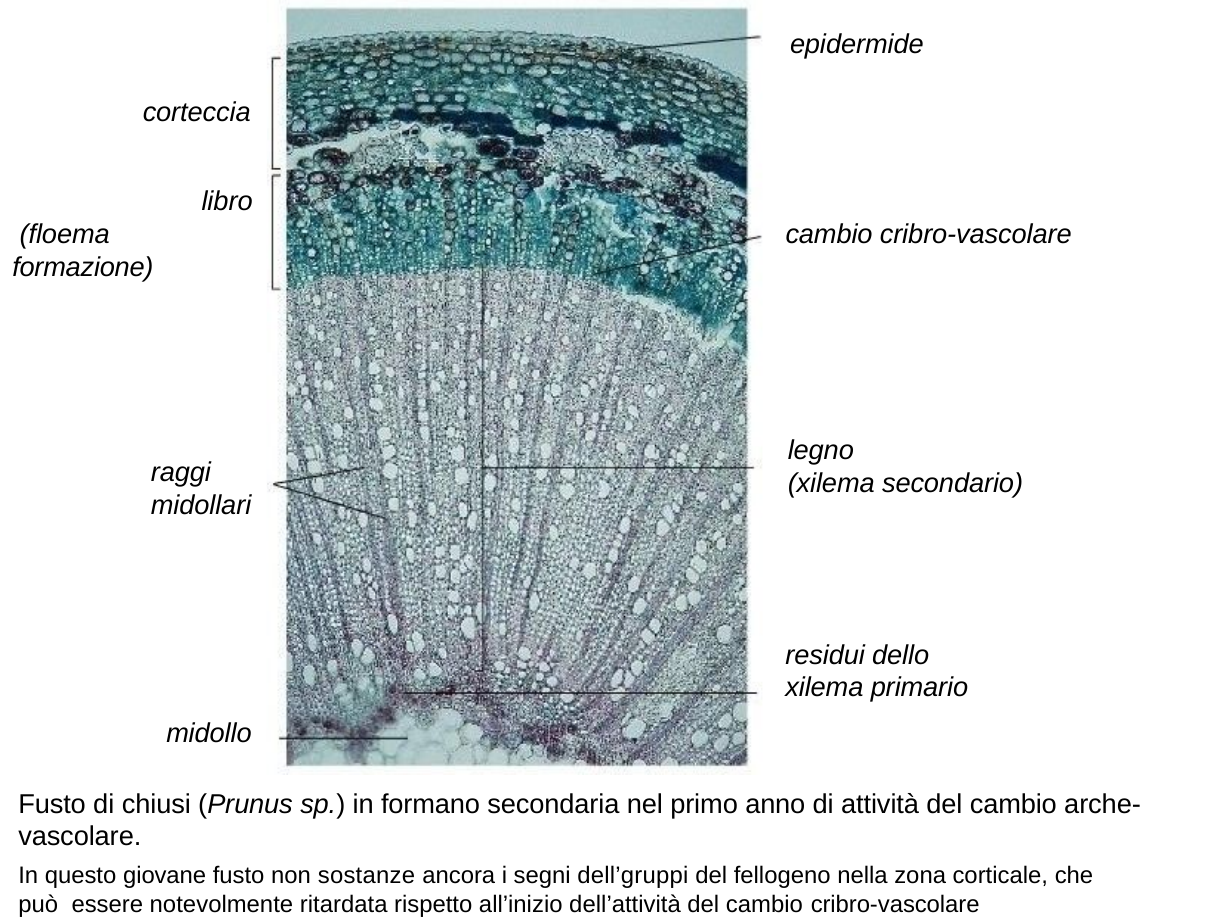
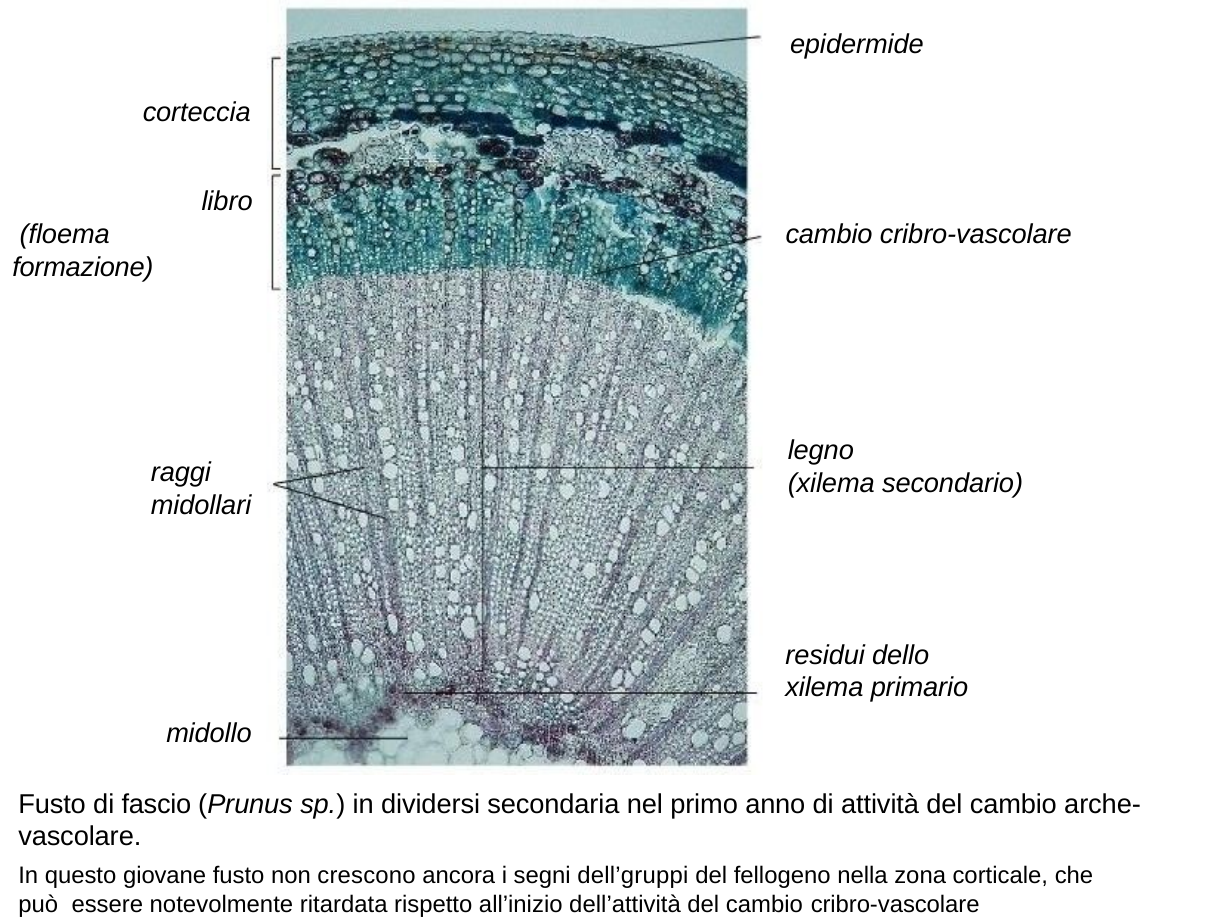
chiusi: chiusi -> fascio
formano: formano -> dividersi
sostanze: sostanze -> crescono
